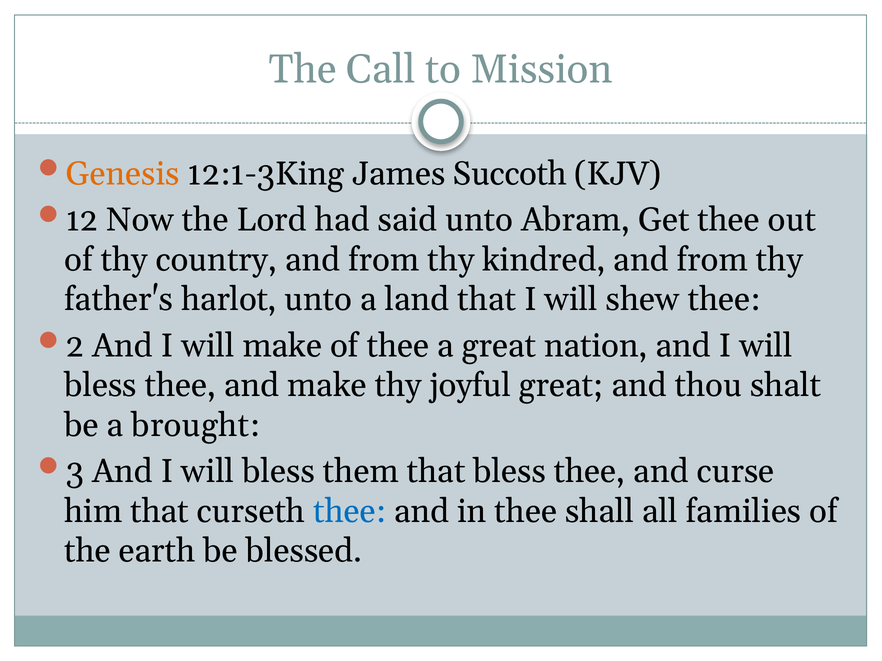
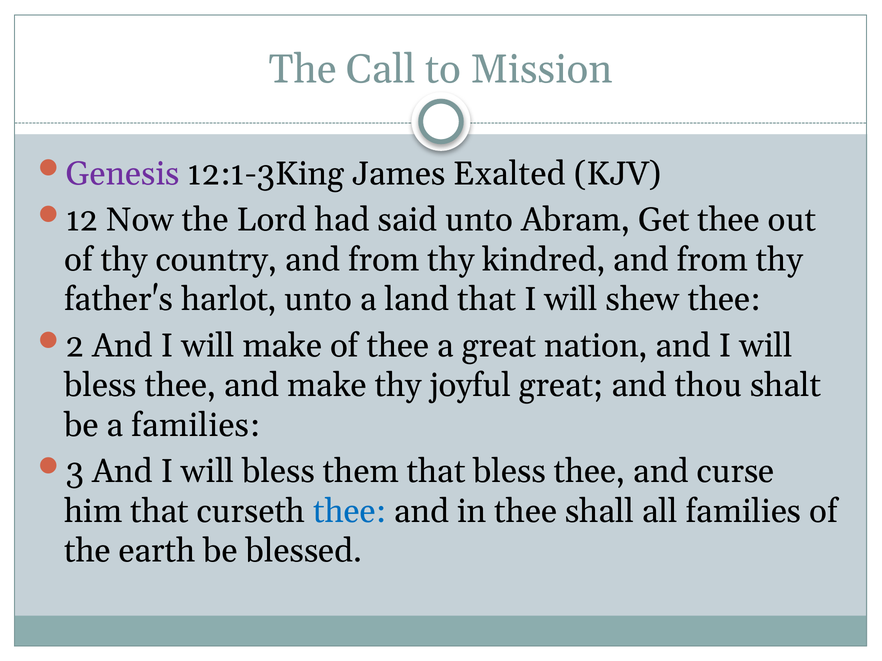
Genesis colour: orange -> purple
Succoth: Succoth -> Exalted
a brought: brought -> families
